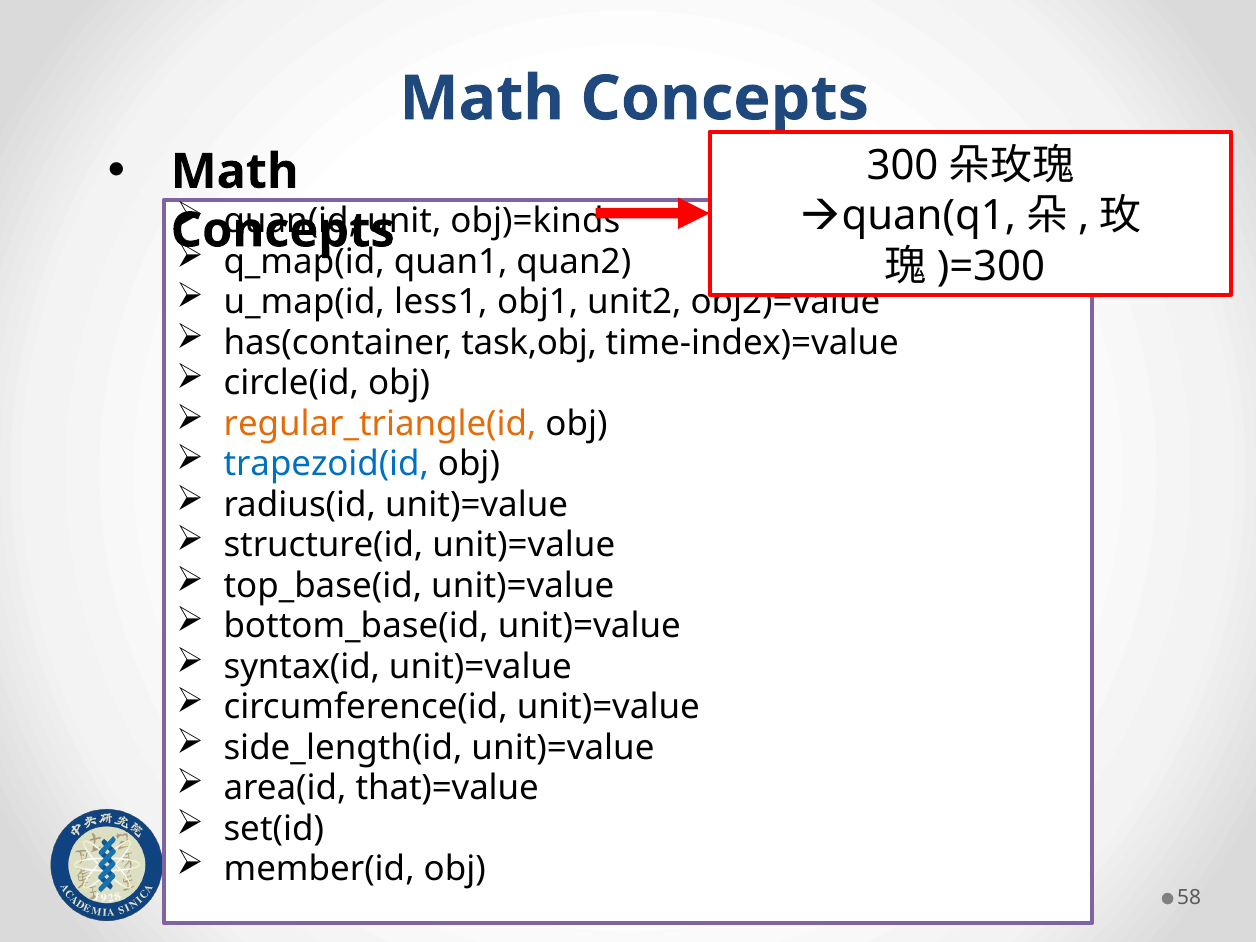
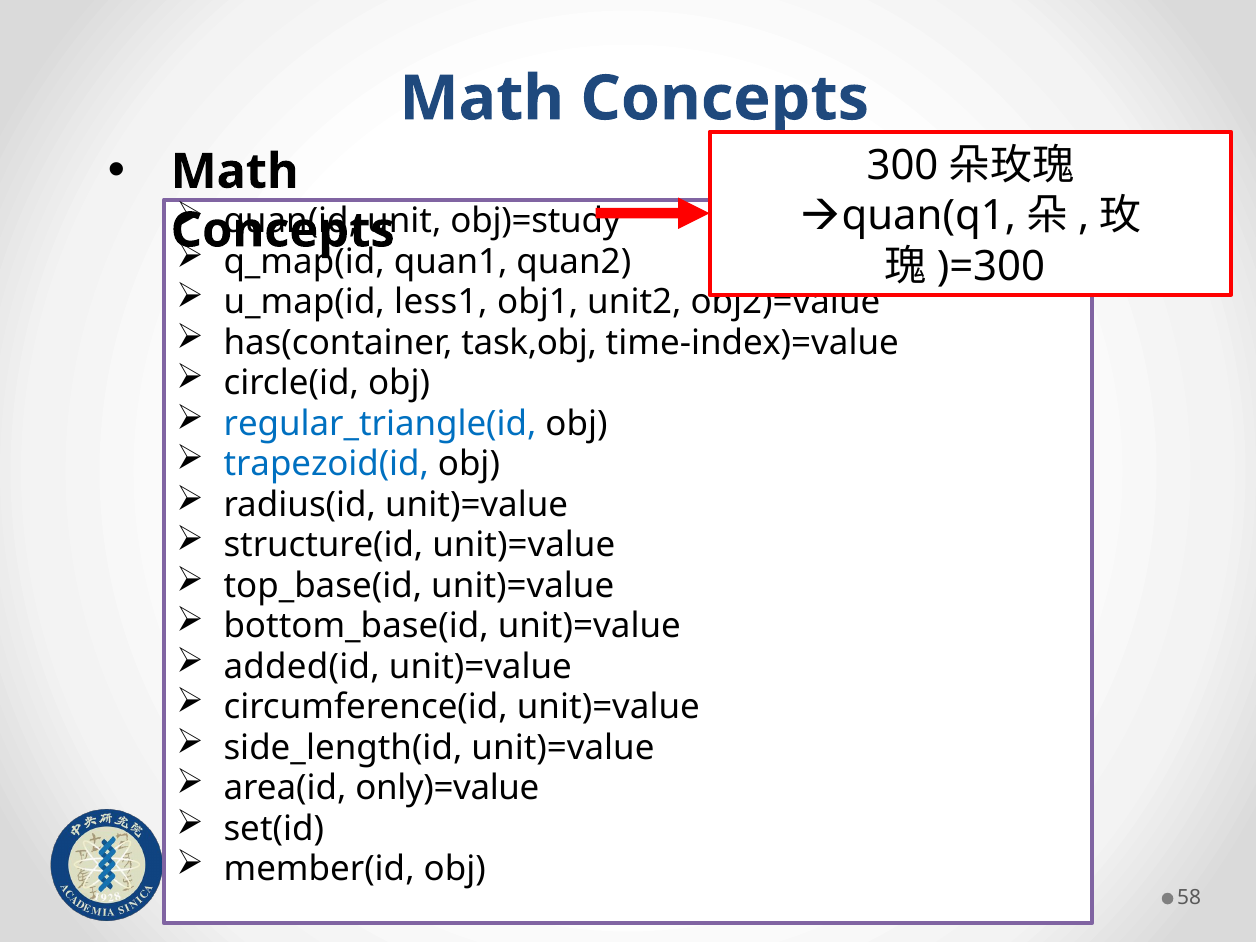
obj)=kinds: obj)=kinds -> obj)=study
regular_triangle(id colour: orange -> blue
syntax(id: syntax(id -> added(id
that)=value: that)=value -> only)=value
